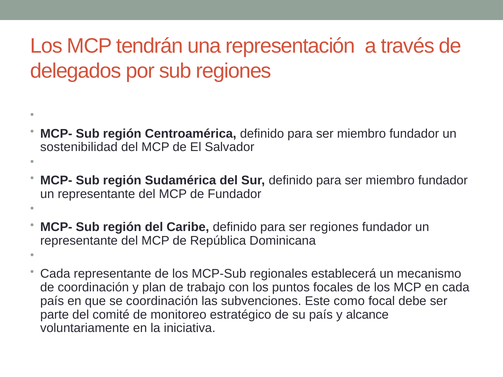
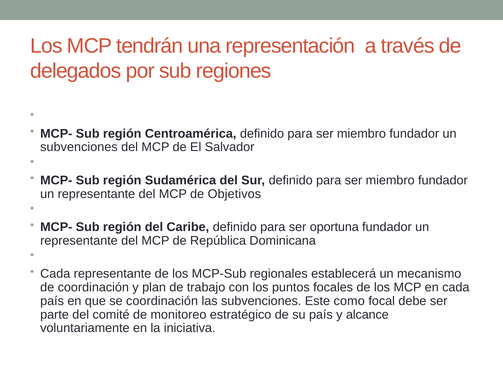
sostenibilidad at (79, 147): sostenibilidad -> subvenciones
de Fundador: Fundador -> Objetivos
ser regiones: regiones -> oportuna
